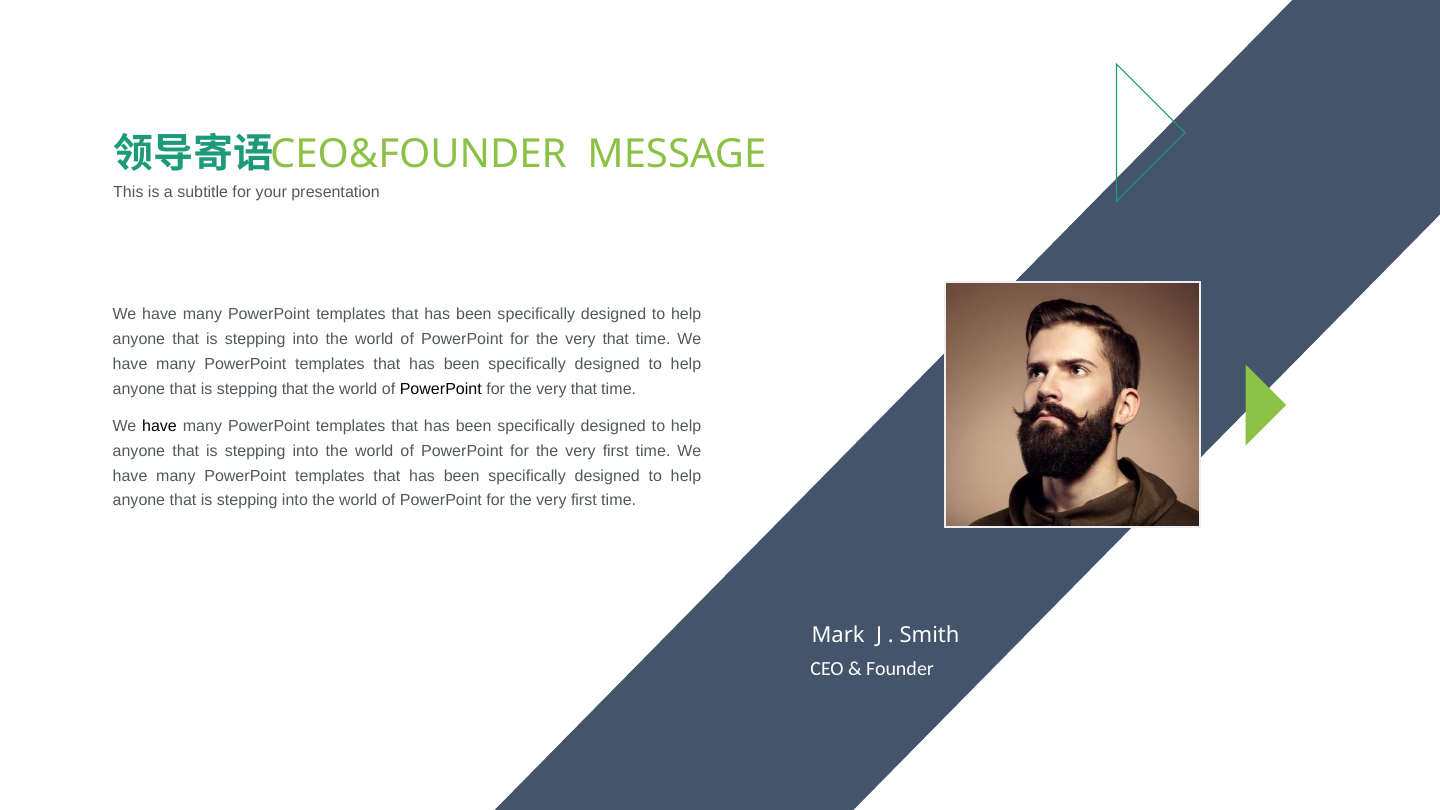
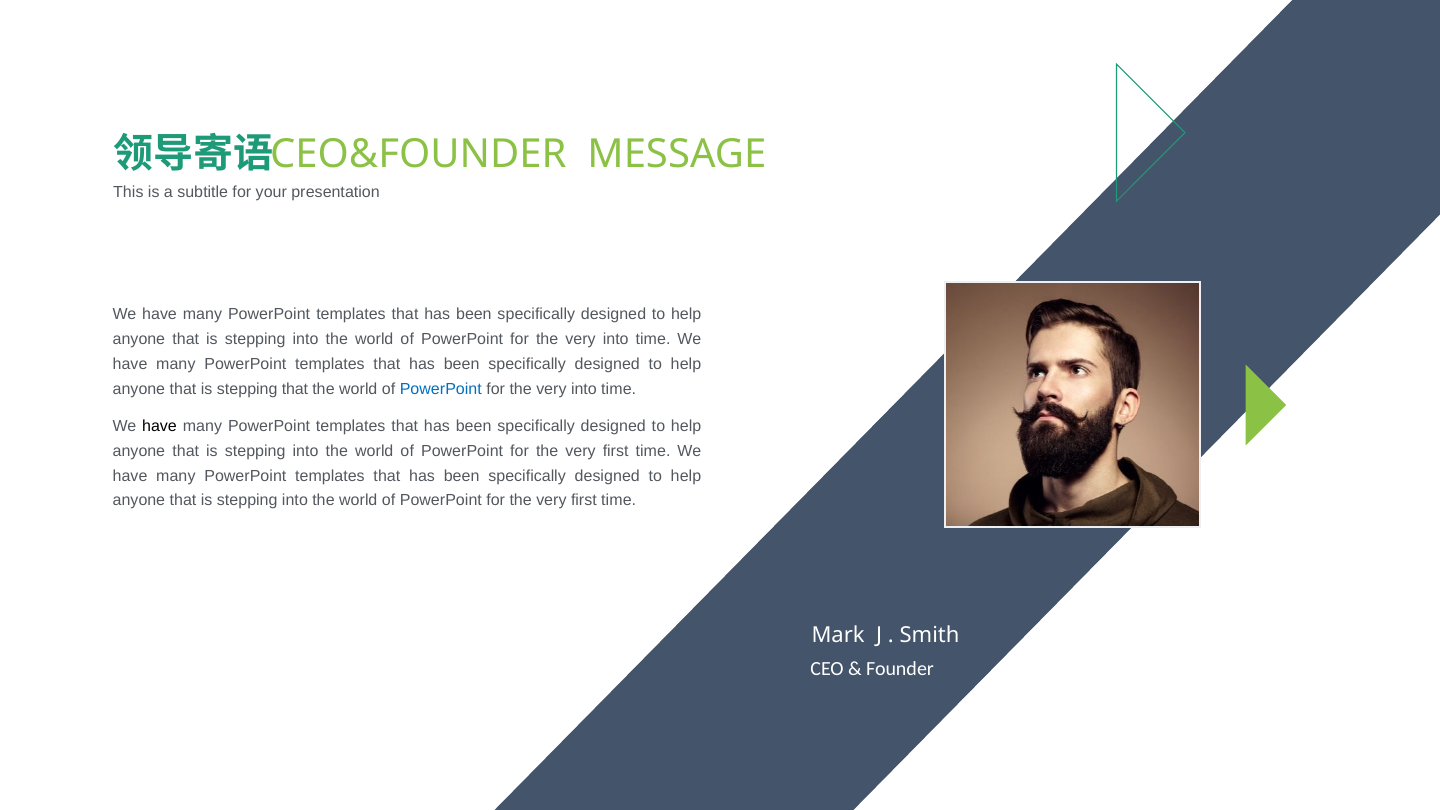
that at (616, 339): that -> into
PowerPoint at (441, 389) colour: black -> blue
that at (584, 389): that -> into
